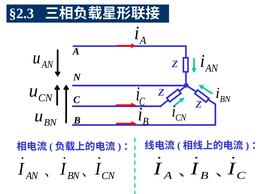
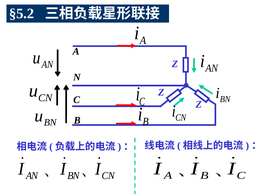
§2.3: §2.3 -> §5.2
